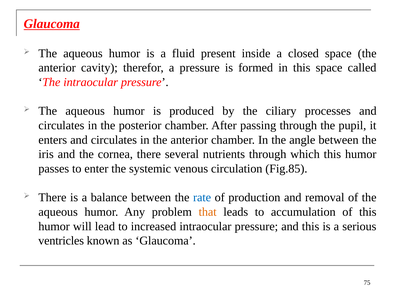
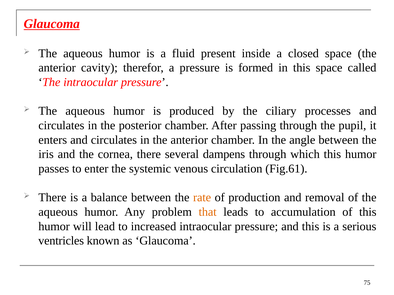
nutrients: nutrients -> dampens
Fig.85: Fig.85 -> Fig.61
rate colour: blue -> orange
